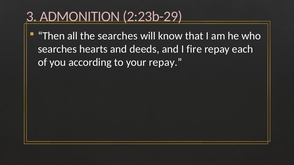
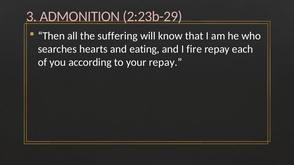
the searches: searches -> suffering
deeds: deeds -> eating
